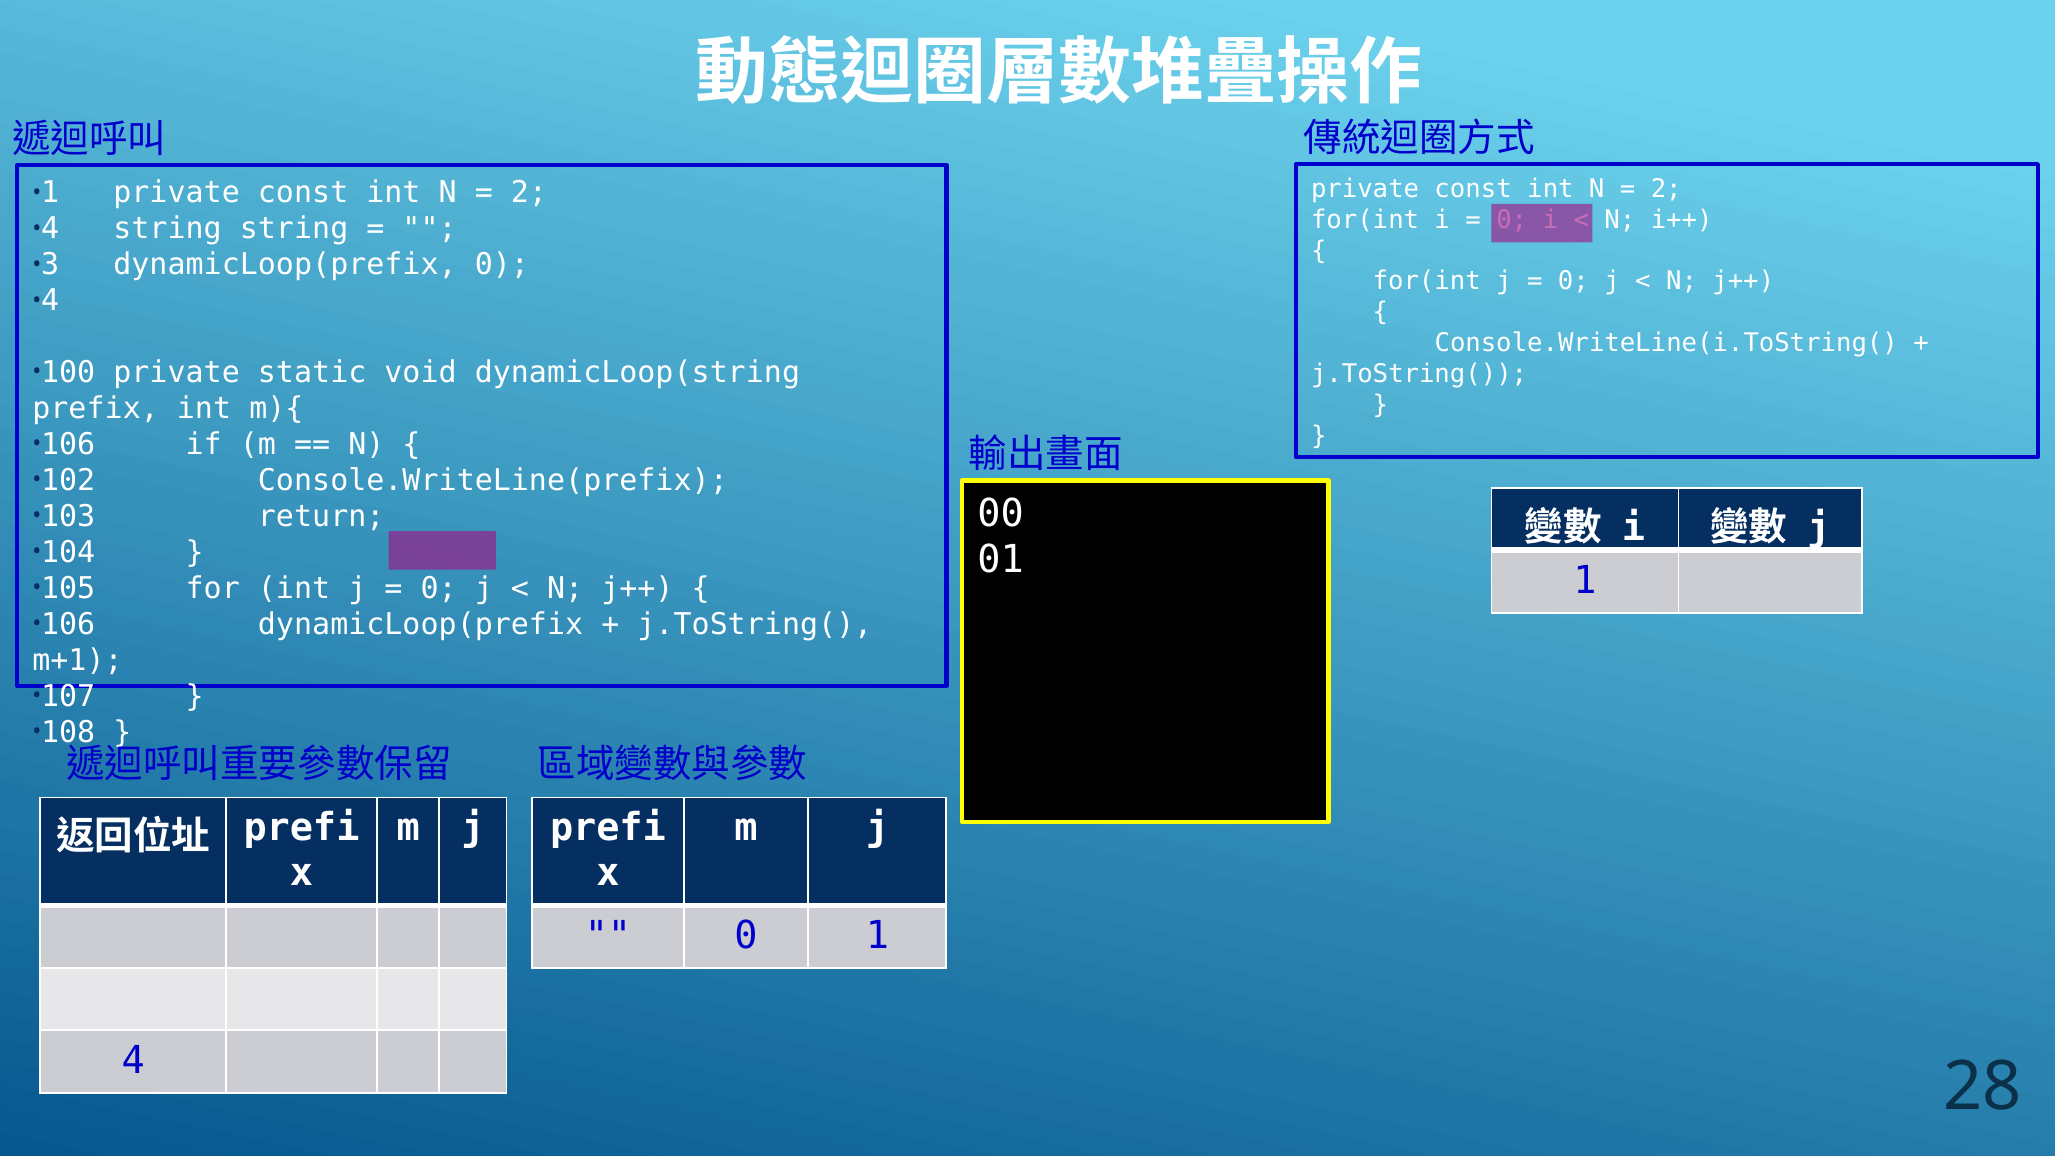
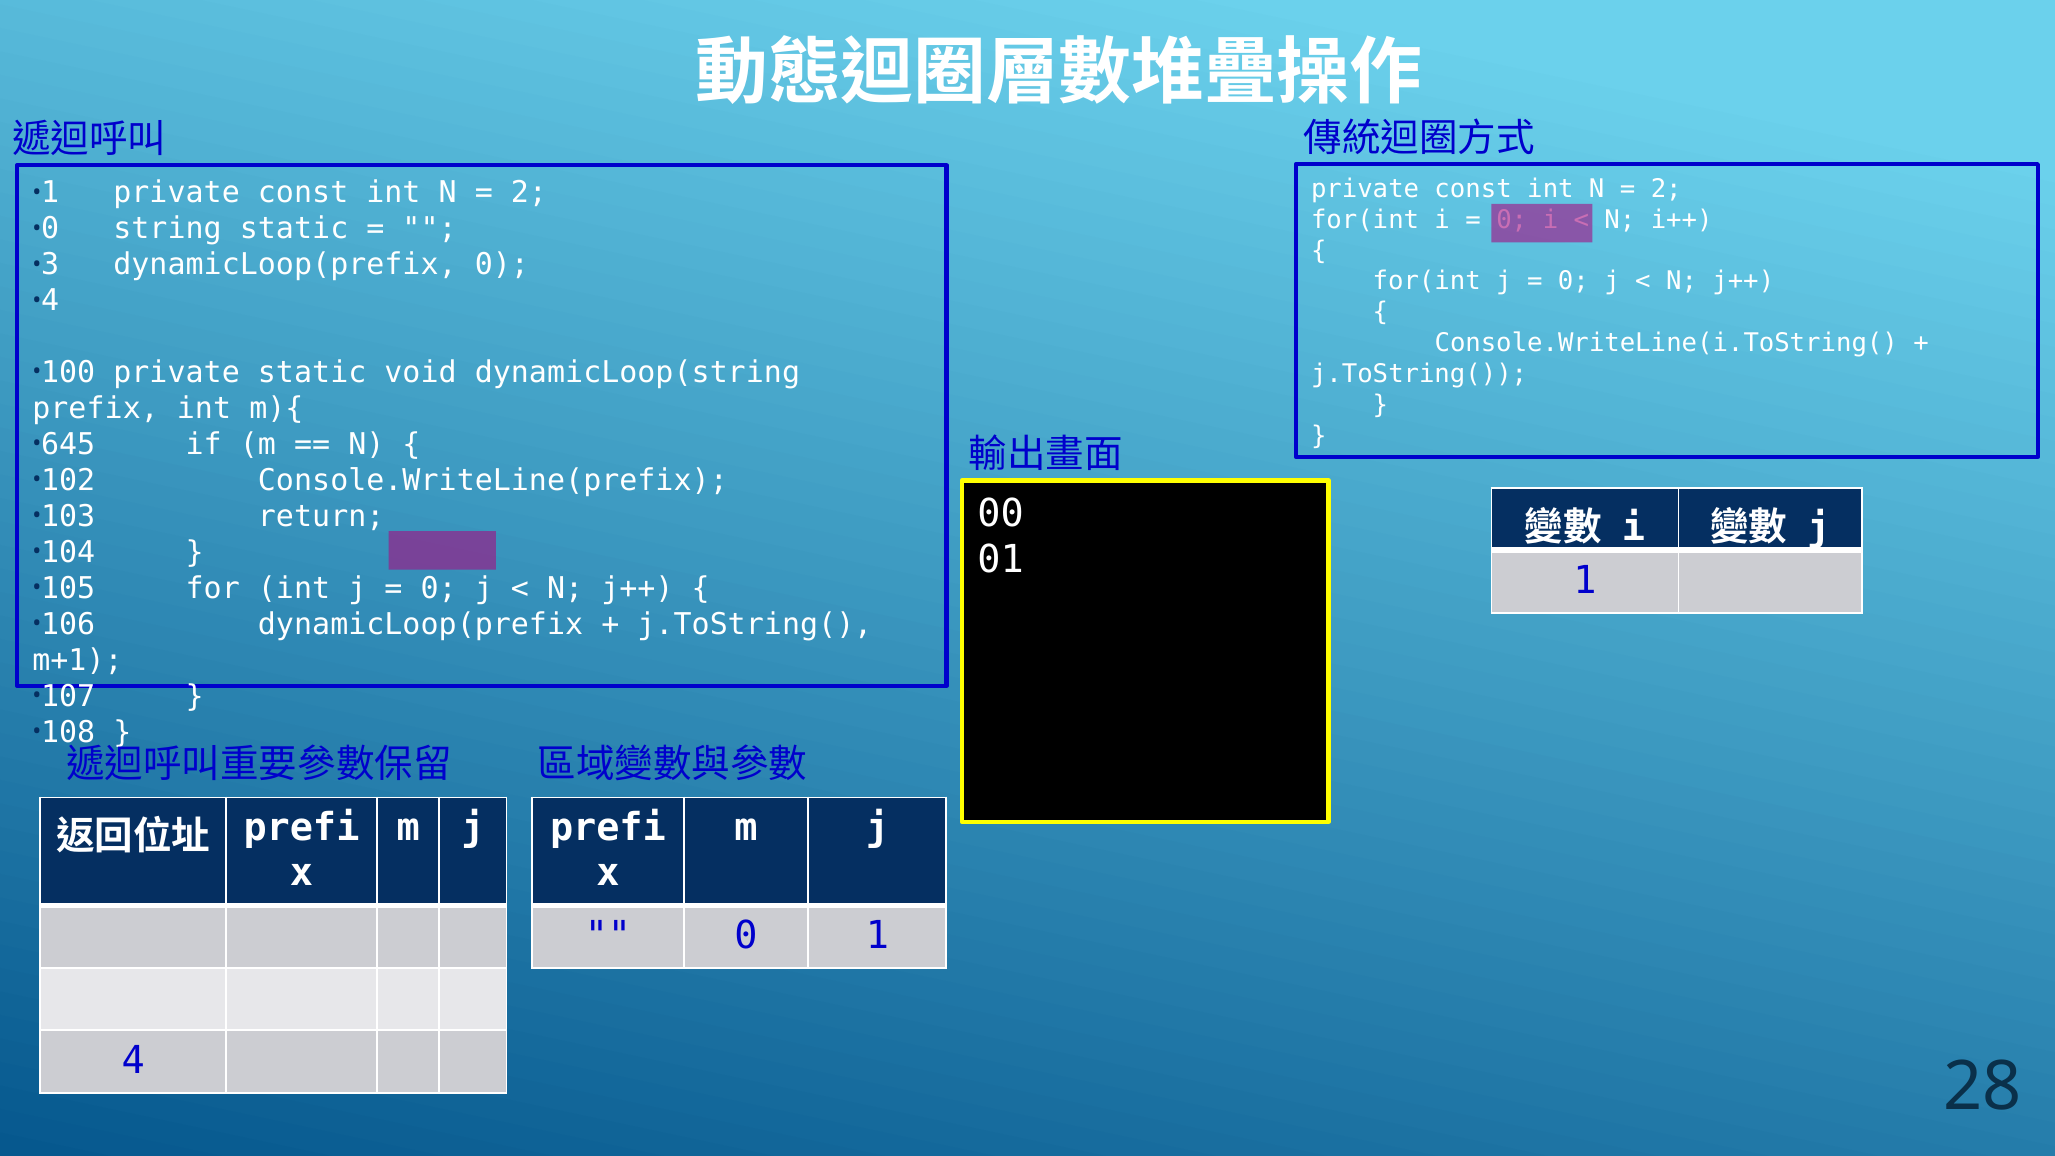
4 at (50, 229): 4 -> 0
string string: string -> static
106 at (68, 445): 106 -> 645
